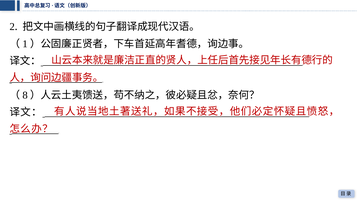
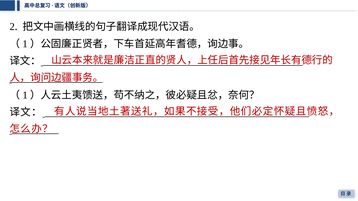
8 at (25, 95): 8 -> 1
